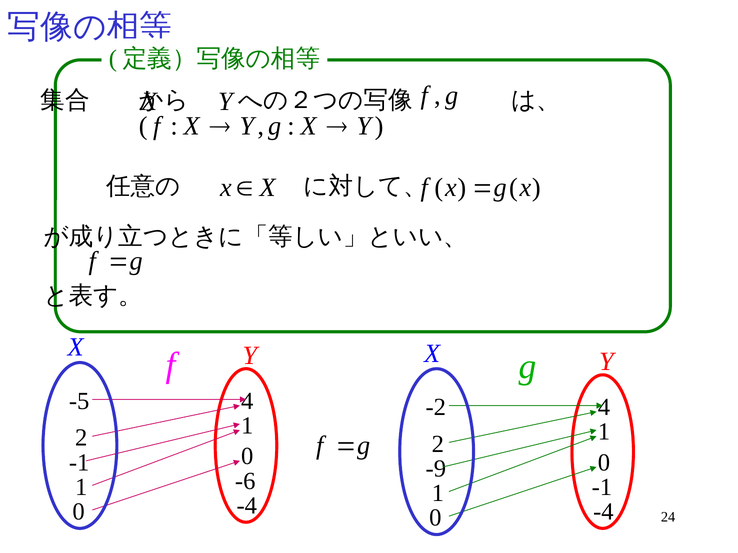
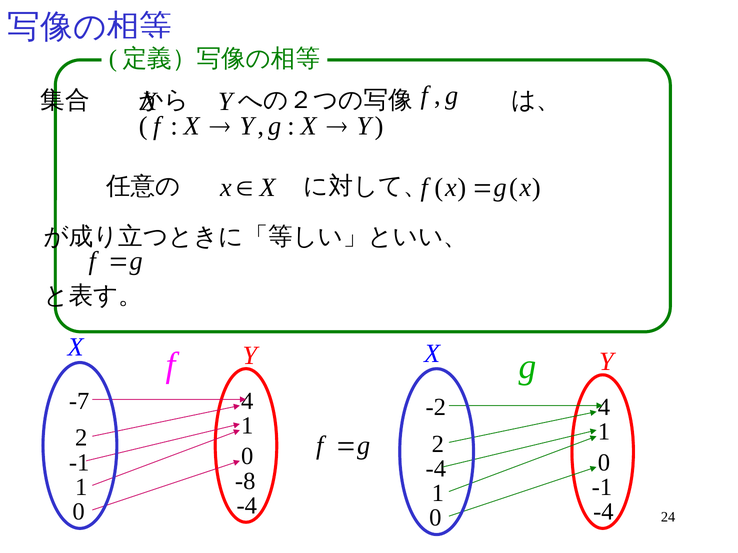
-5: -5 -> -7
-9 at (436, 469): -9 -> -4
-6: -6 -> -8
